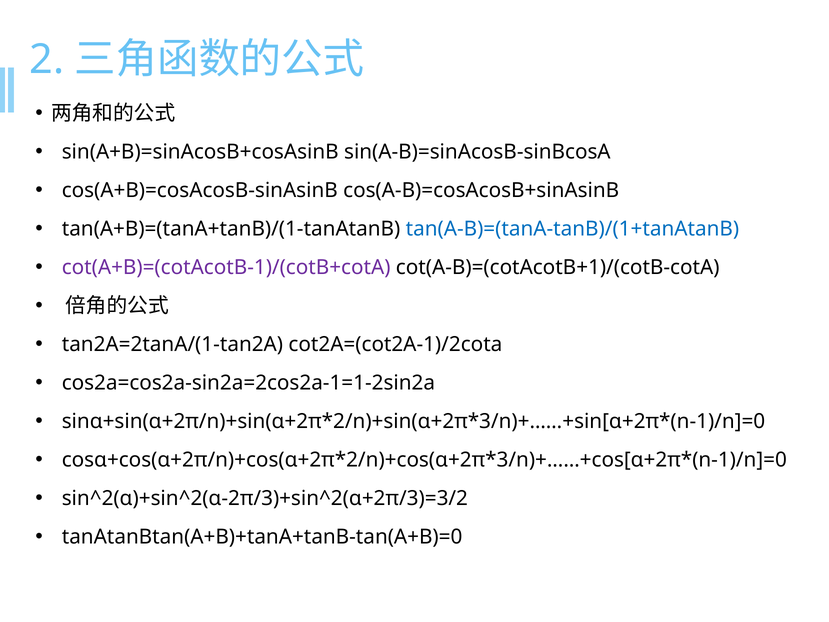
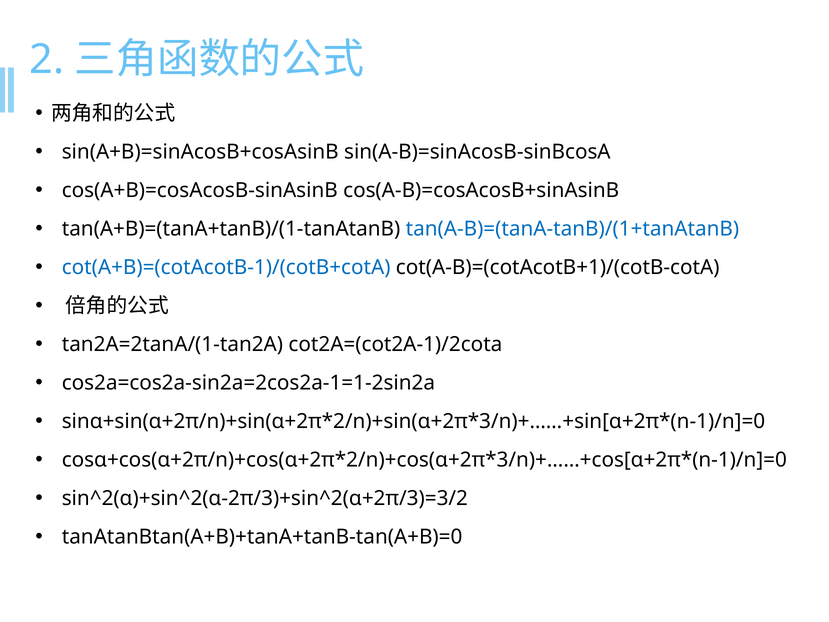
cot(A+B)=(cotAcotB-1)/(cotB+cotA colour: purple -> blue
